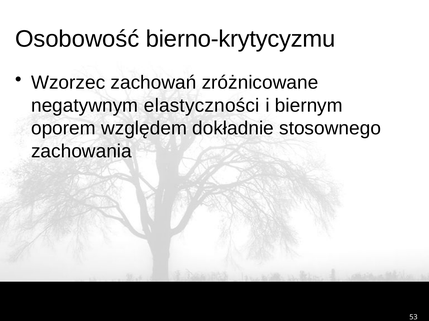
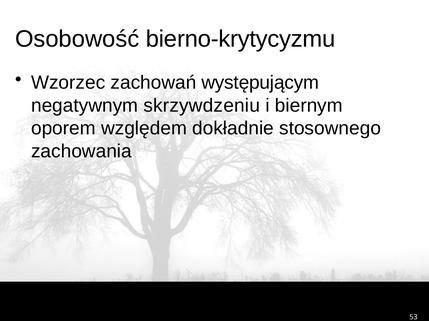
zróżnicowane: zróżnicowane -> występującym
elastyczności: elastyczności -> skrzywdzeniu
